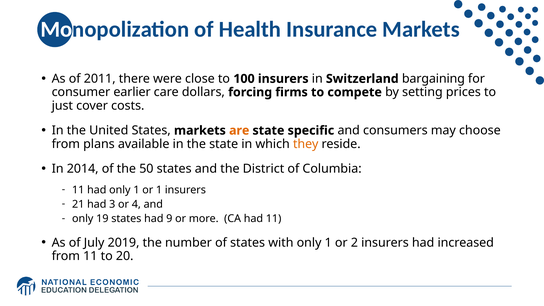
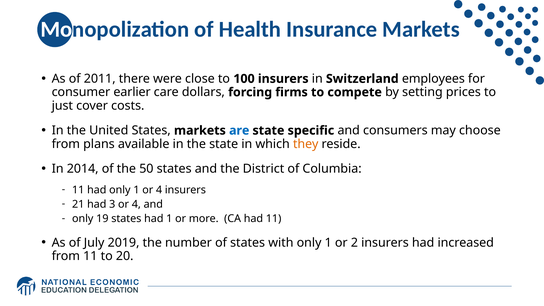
bargaining: bargaining -> employees
are colour: orange -> blue
1 or 1: 1 -> 4
had 9: 9 -> 1
